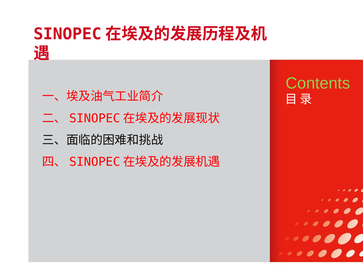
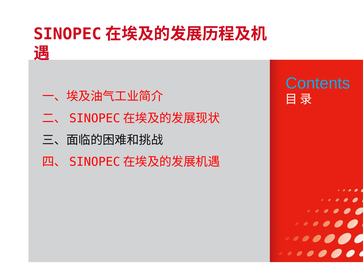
Contents colour: light green -> light blue
